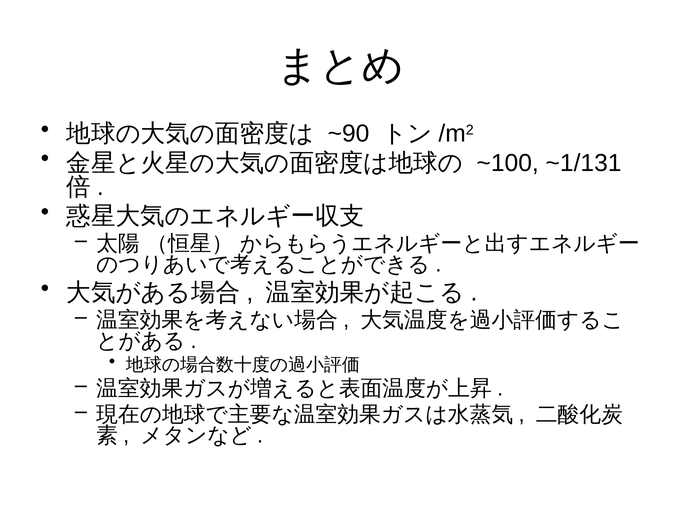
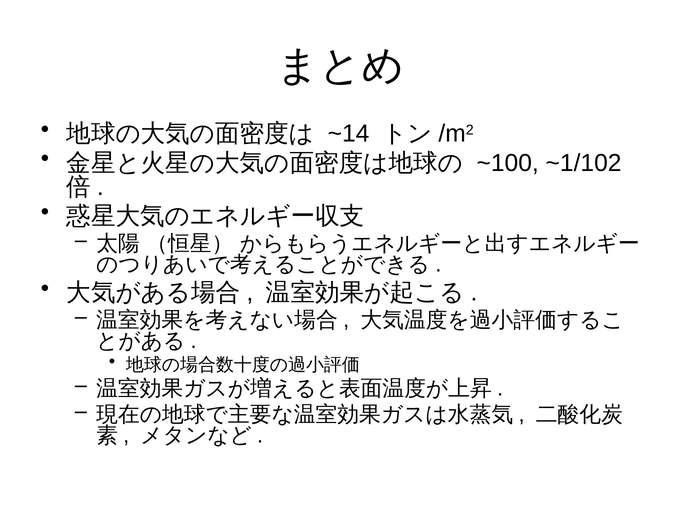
~90: ~90 -> ~14
~1/131: ~1/131 -> ~1/102
